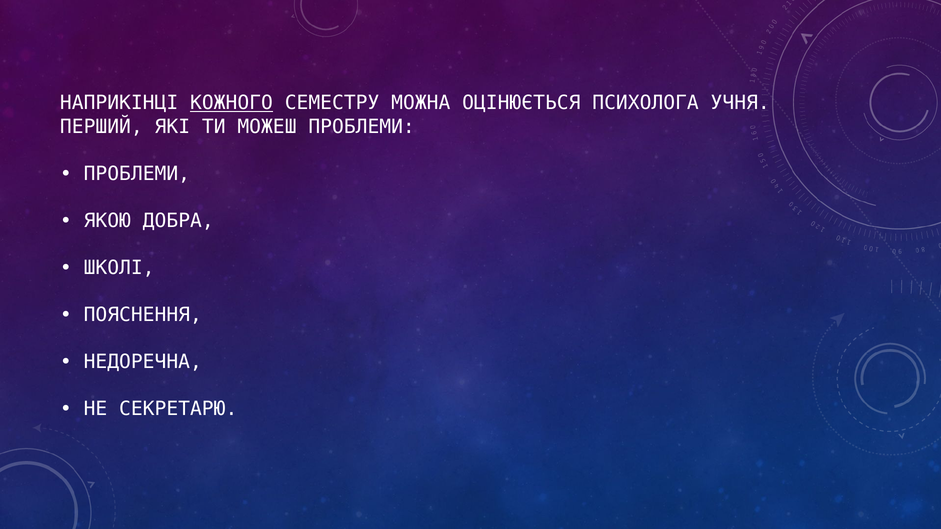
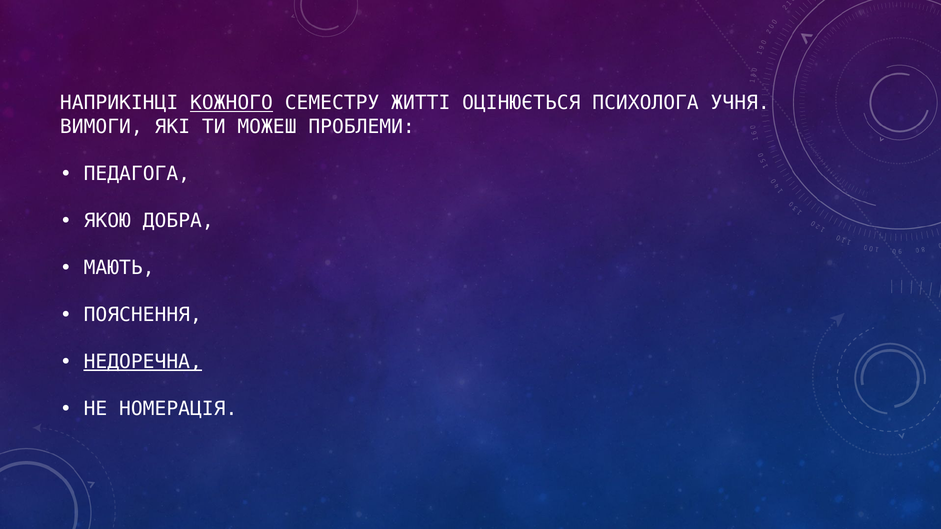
МОЖНА: МОЖНА -> ЖИТТІ
ПЕРШИЙ: ПЕРШИЙ -> ВИМОГИ
ПРОБЛЕМИ at (137, 174): ПРОБЛЕМИ -> ПЕДАГОГА
ШКОЛІ: ШКОЛІ -> МАЮТЬ
НЕДОРЕЧНА underline: none -> present
СЕКРЕТАРЮ: СЕКРЕТАРЮ -> НОМЕРАЦІЯ
